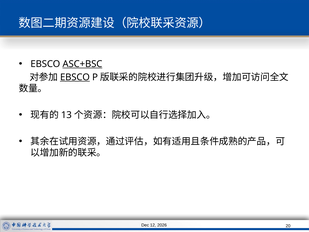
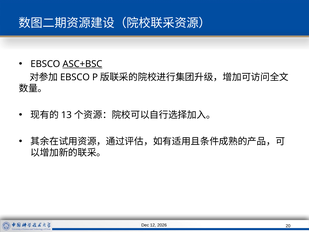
EBSCO at (75, 77) underline: present -> none
